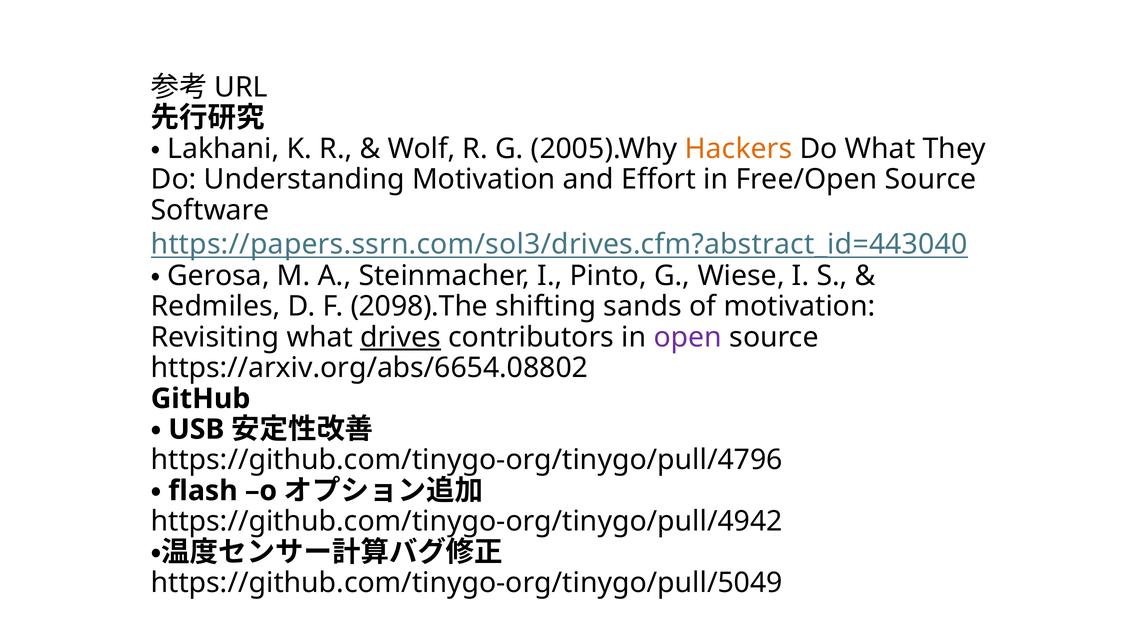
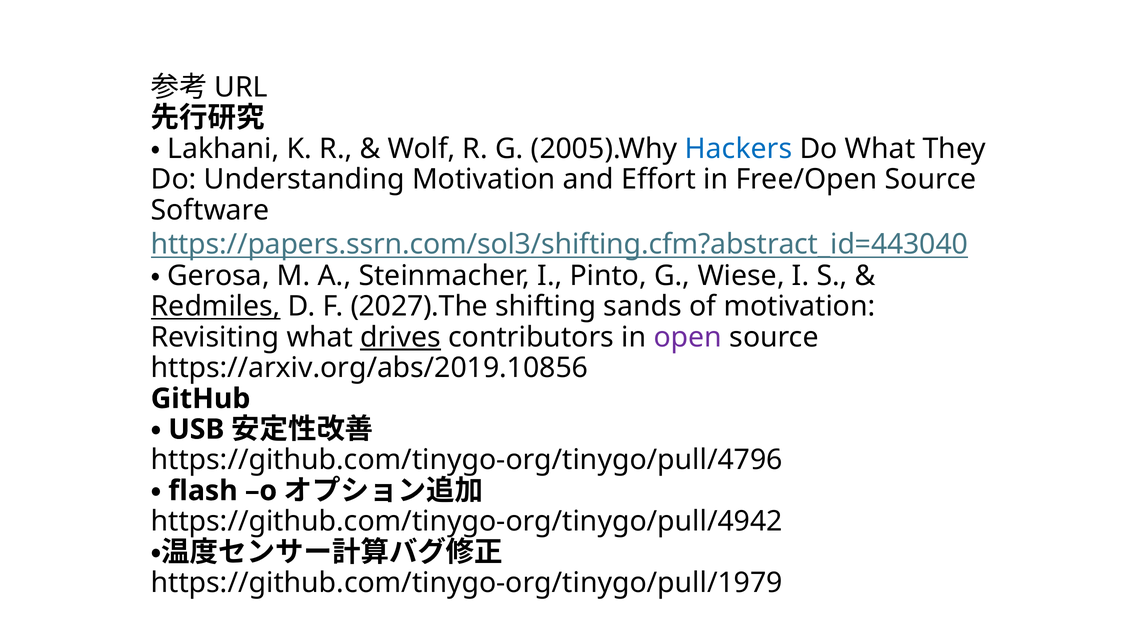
Hackers colour: orange -> blue
https://papers.ssrn.com/sol3/drives.cfm?abstract_id=443040: https://papers.ssrn.com/sol3/drives.cfm?abstract_id=443040 -> https://papers.ssrn.com/sol3/shifting.cfm?abstract_id=443040
Redmiles underline: none -> present
2098).The: 2098).The -> 2027).The
https://arxiv.org/abs/6654.08802: https://arxiv.org/abs/6654.08802 -> https://arxiv.org/abs/2019.10856
https://github.com/tinygo-org/tinygo/pull/5049: https://github.com/tinygo-org/tinygo/pull/5049 -> https://github.com/tinygo-org/tinygo/pull/1979
